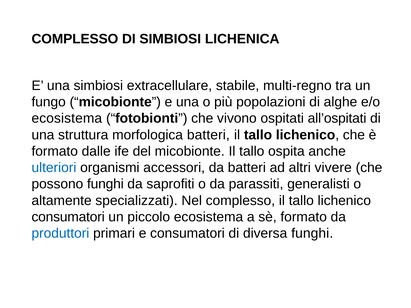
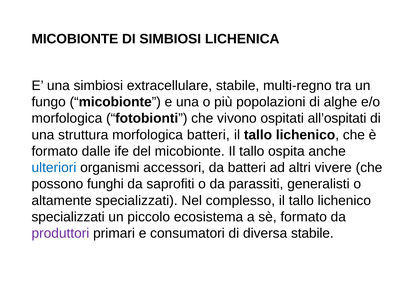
COMPLESSO at (75, 39): COMPLESSO -> MICOBIONTE
ecosistema at (67, 119): ecosistema -> morfologica
consumatori at (68, 217): consumatori -> specializzati
produttori colour: blue -> purple
diversa funghi: funghi -> stabile
